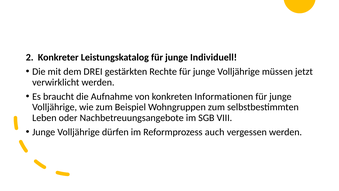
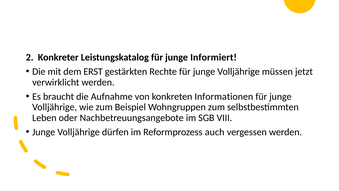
Individuell: Individuell -> Informiert
DREI: DREI -> ERST
